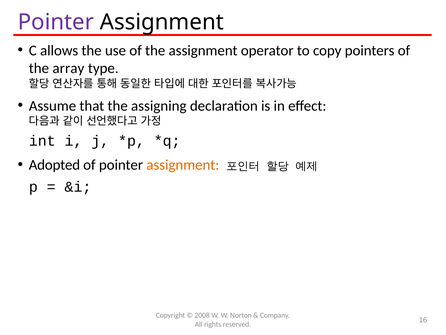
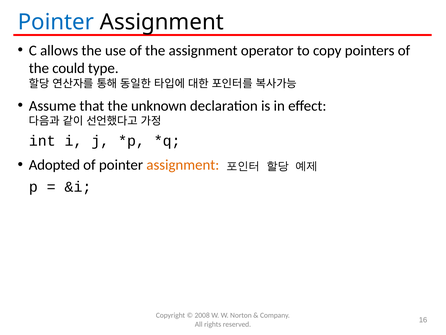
Pointer at (56, 22) colour: purple -> blue
array: array -> could
assigning: assigning -> unknown
